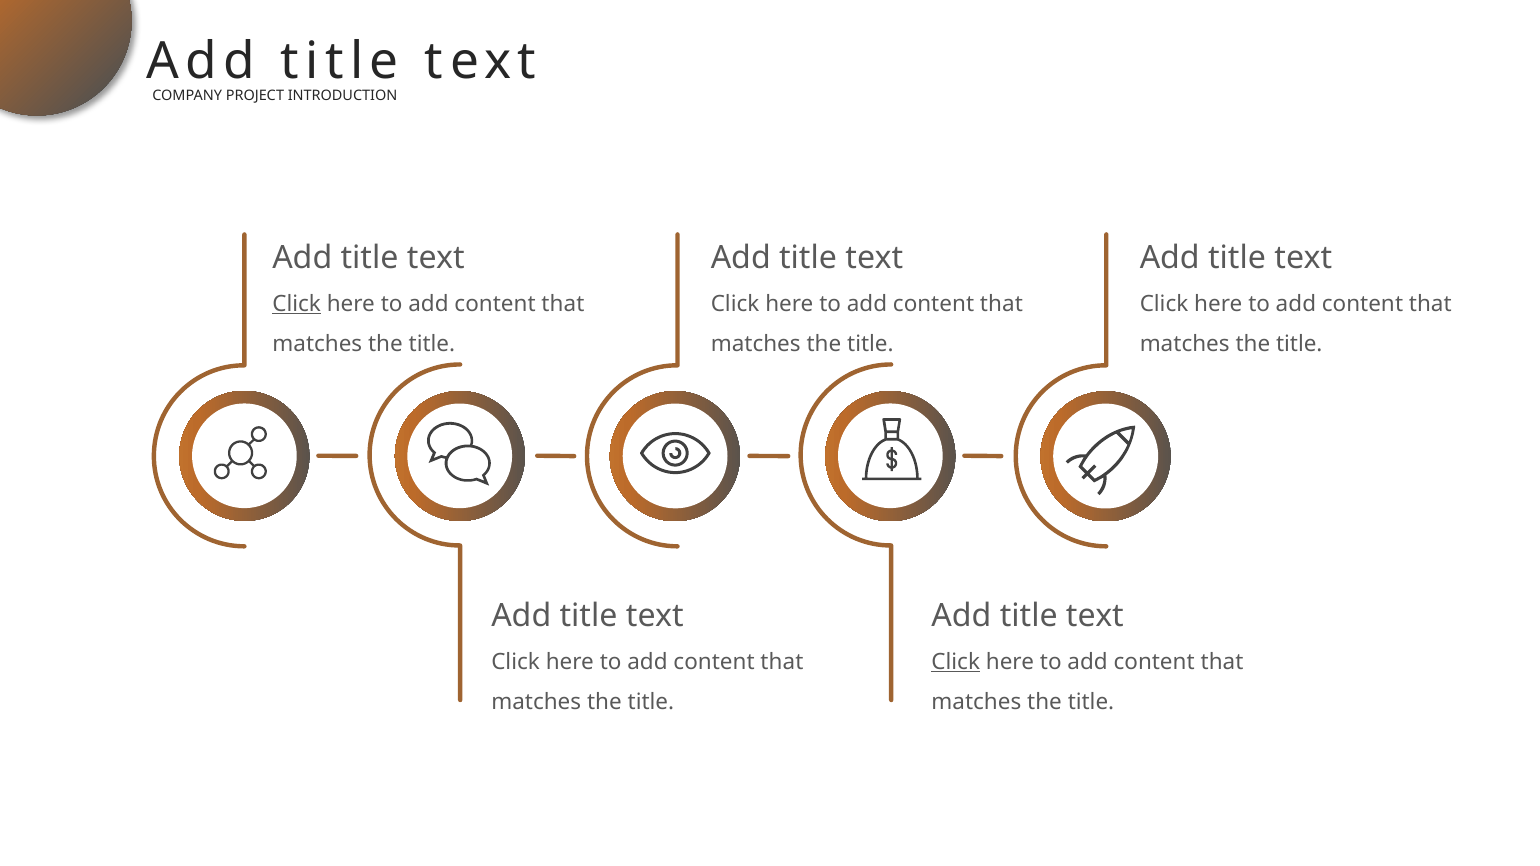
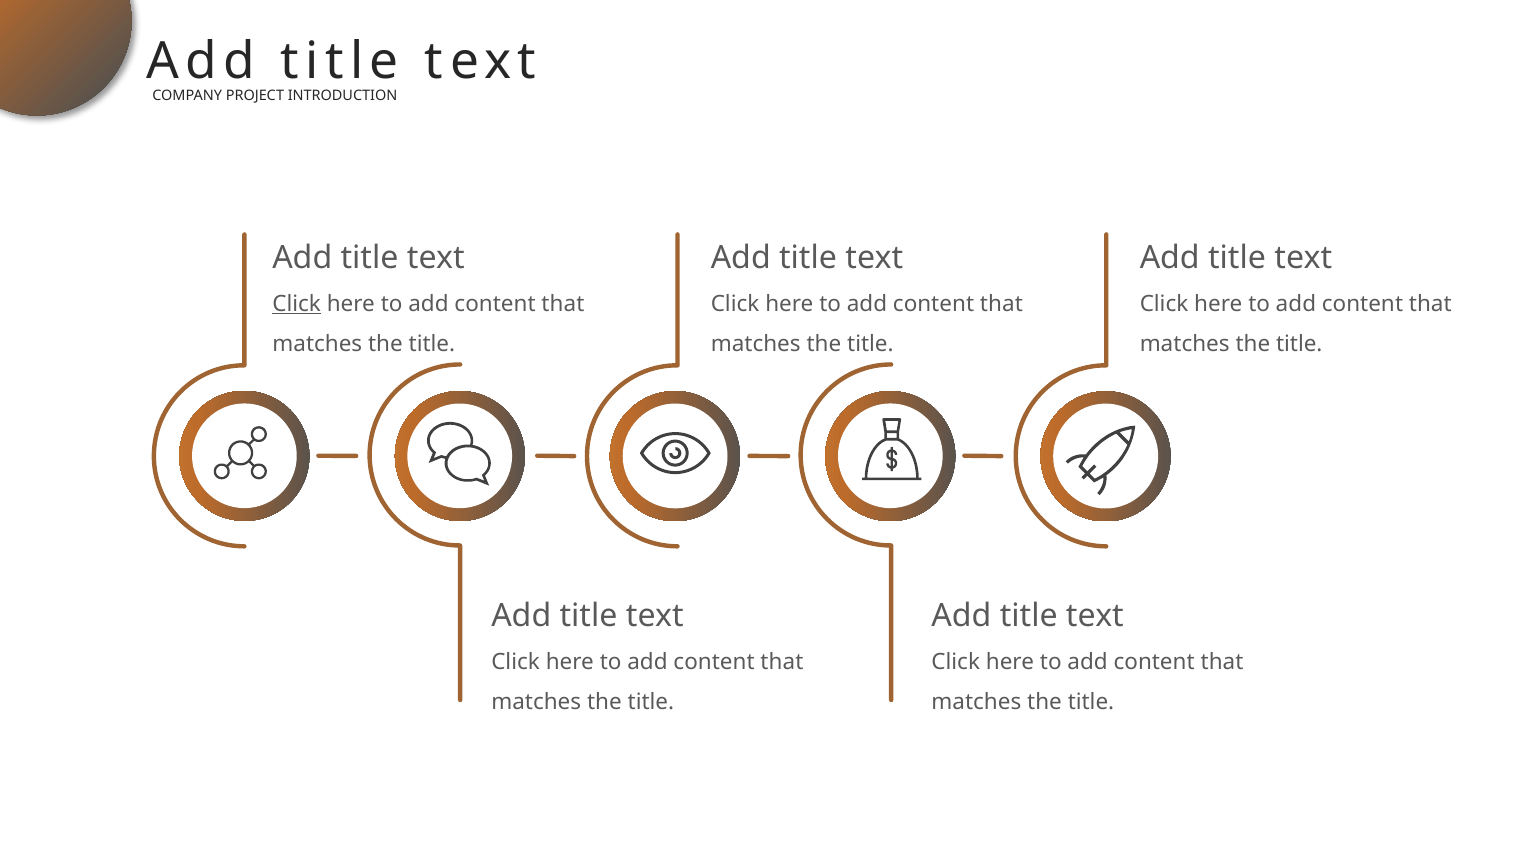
Click at (956, 662) underline: present -> none
